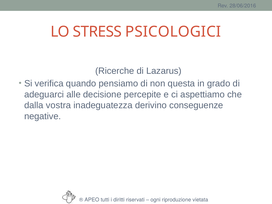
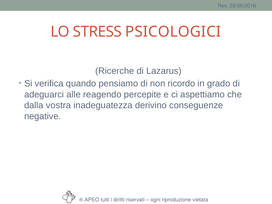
questa: questa -> ricordo
decisione: decisione -> reagendo
